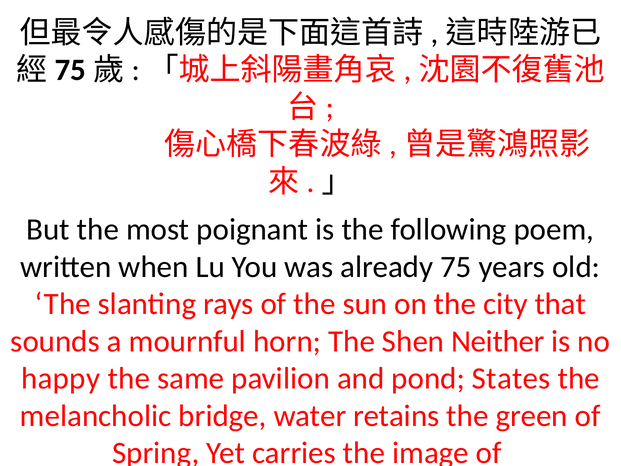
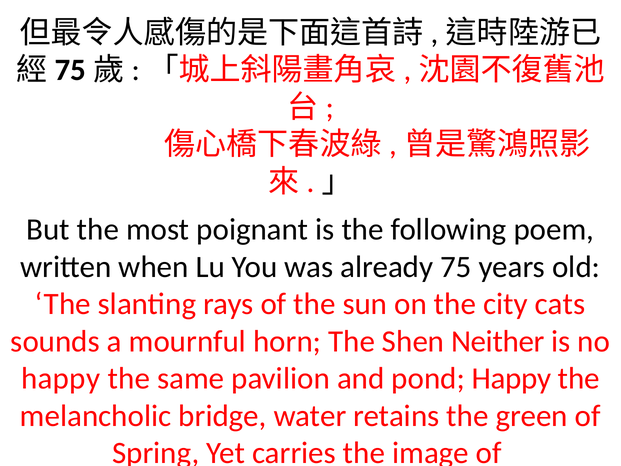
that: that -> cats
pond States: States -> Happy
